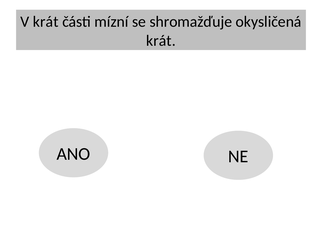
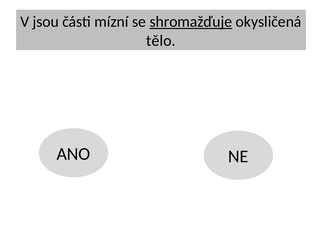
V krát: krát -> jsou
shromažďuje underline: none -> present
krát at (161, 41): krát -> tělo
